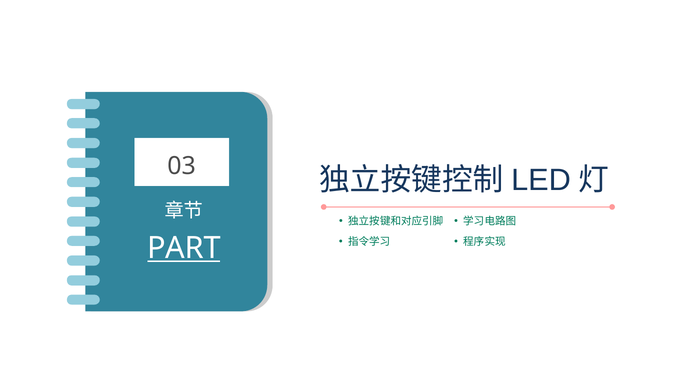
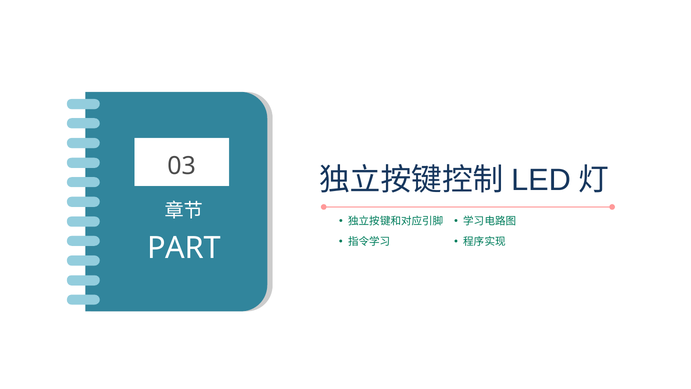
PART underline: present -> none
